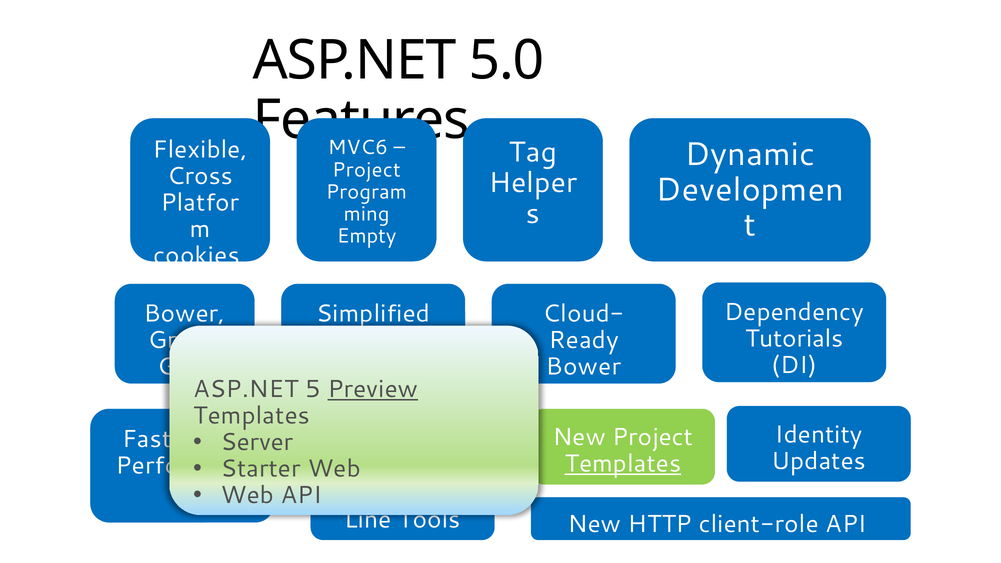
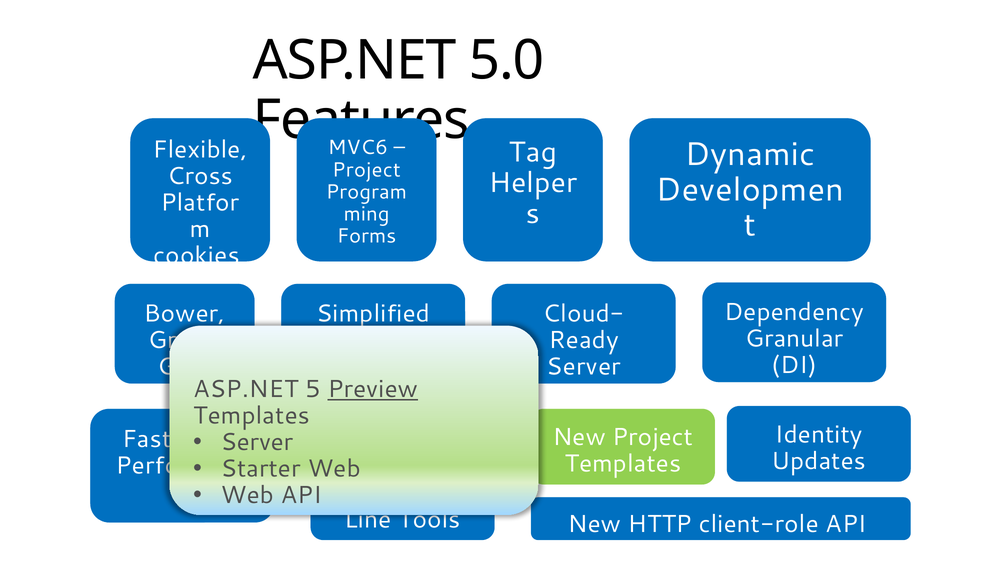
Empty: Empty -> Forms
Tutorials: Tutorials -> Granular
Bower at (584, 366): Bower -> Server
Templates at (623, 464) underline: present -> none
